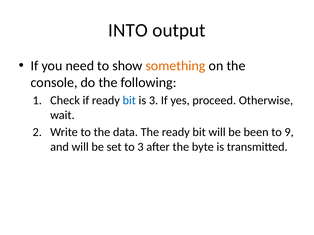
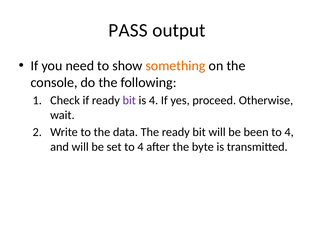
INTO: INTO -> PASS
bit at (129, 101) colour: blue -> purple
is 3: 3 -> 4
9 at (289, 132): 9 -> 4
set to 3: 3 -> 4
